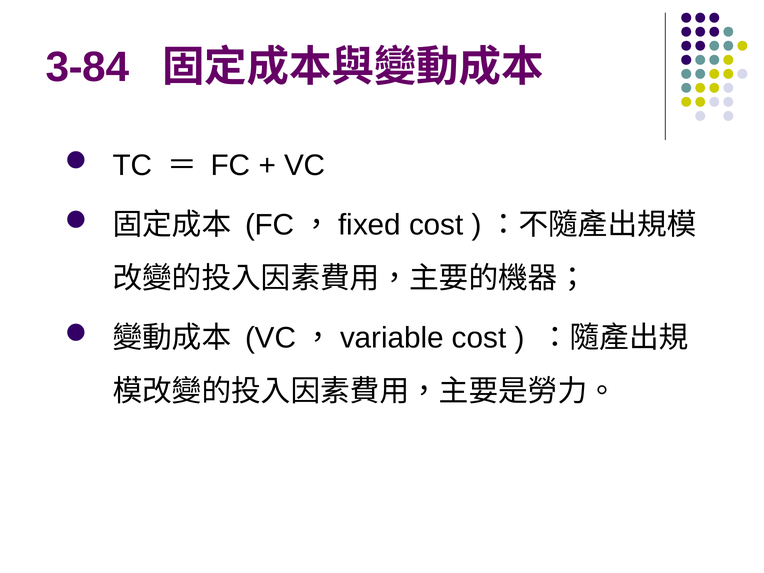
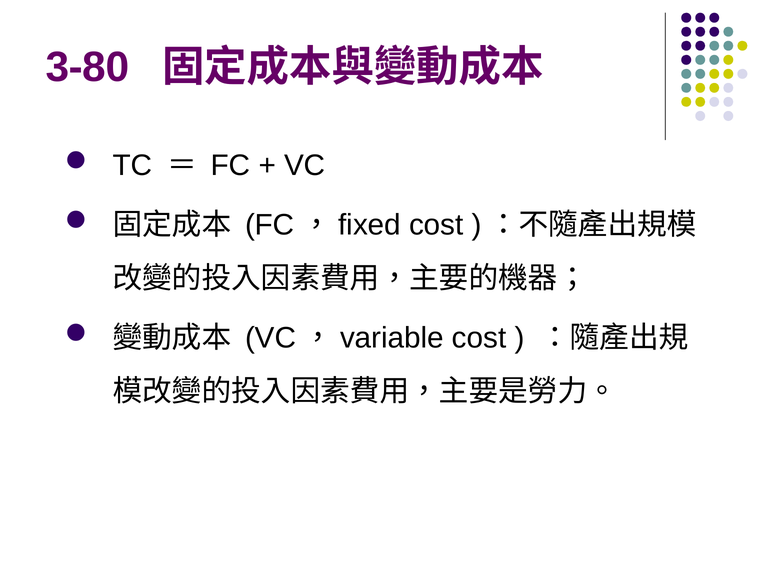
3-84: 3-84 -> 3-80
